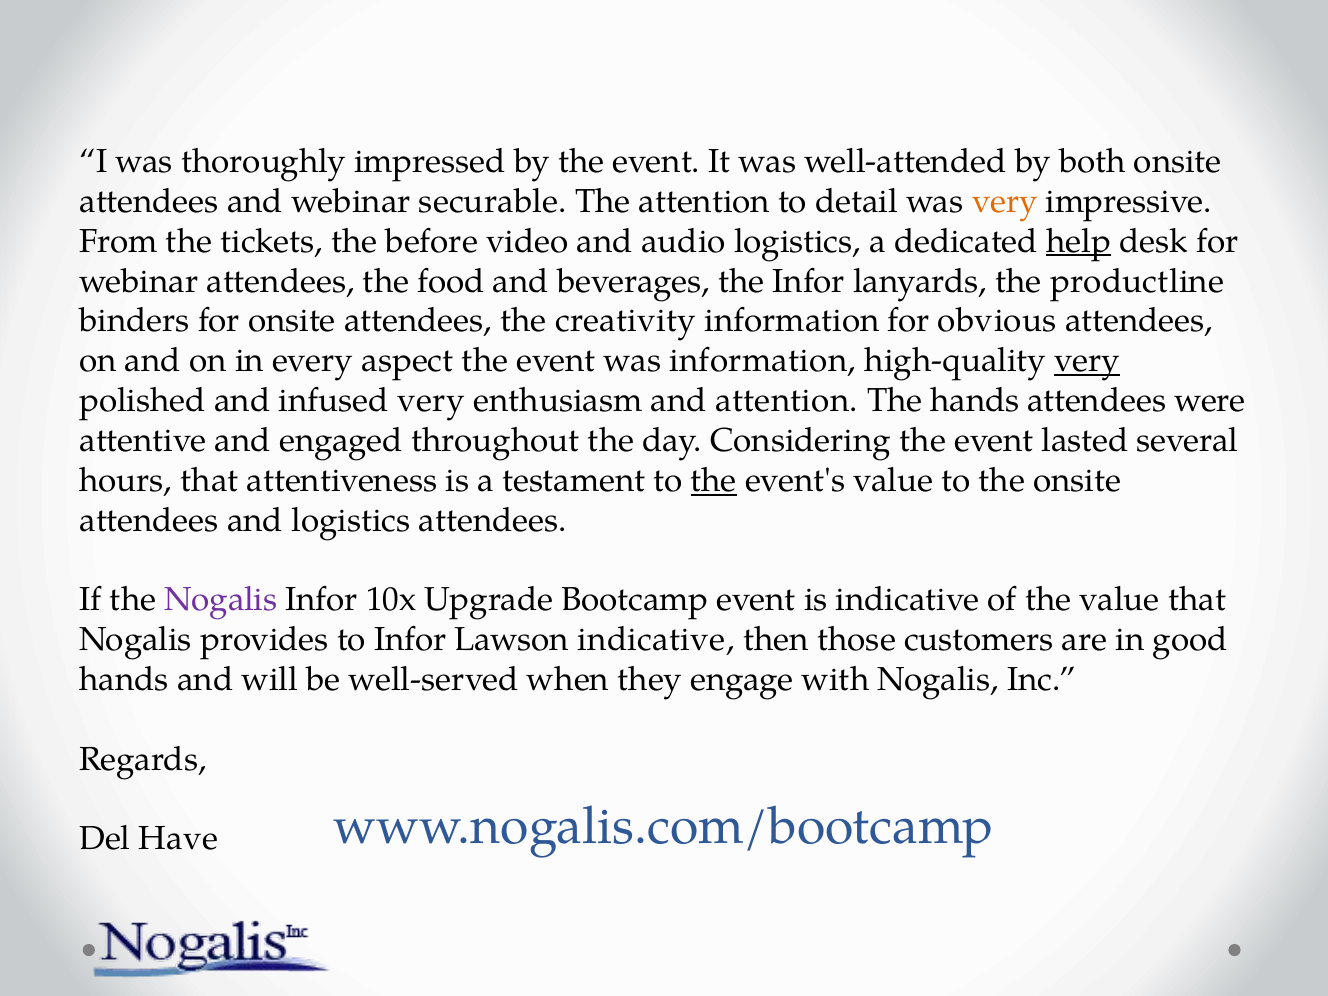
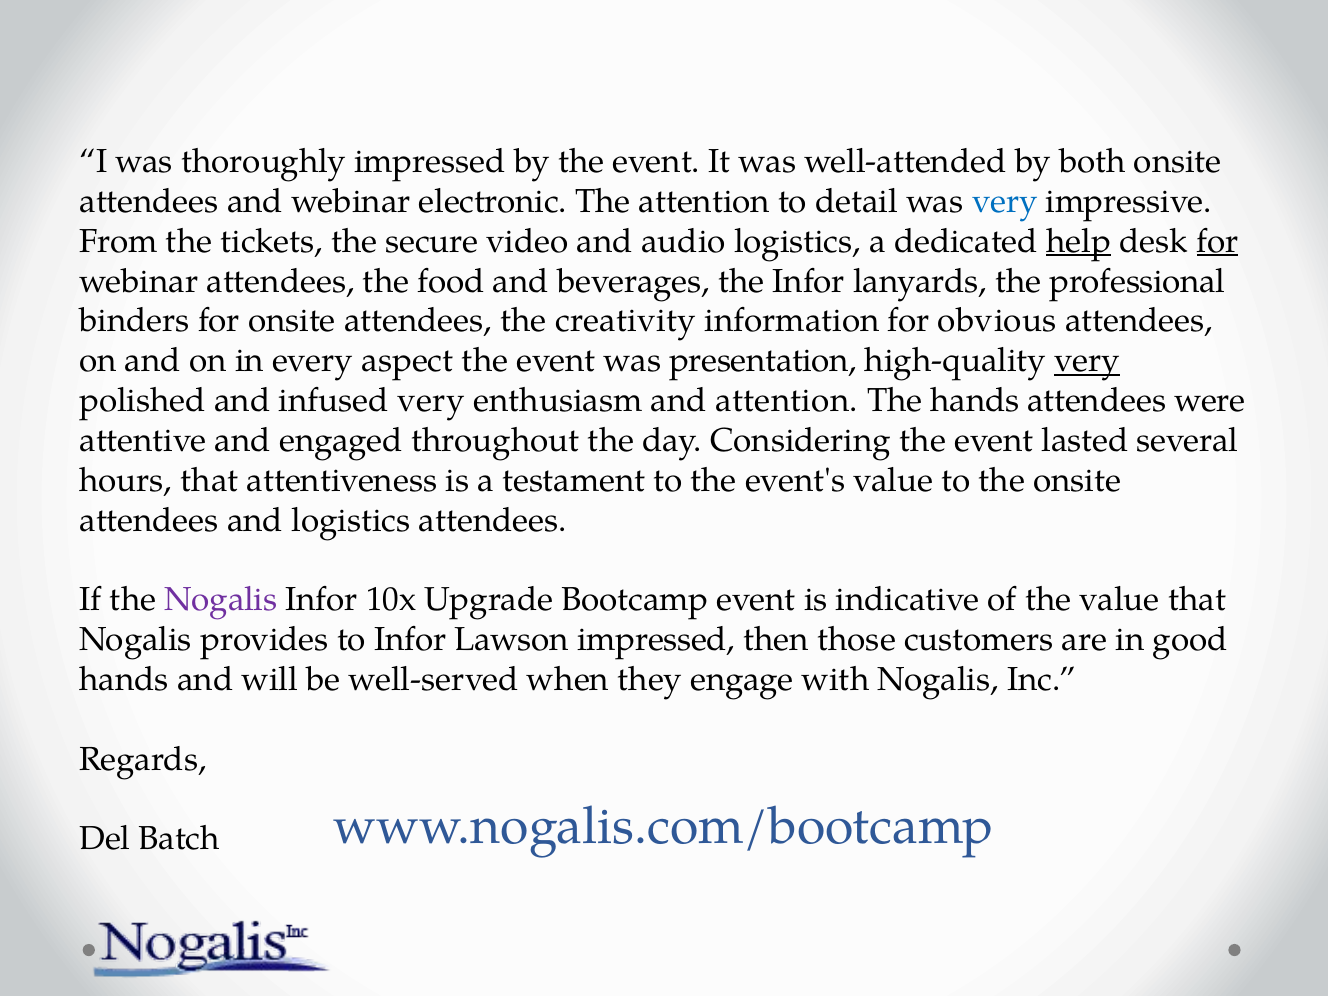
securable: securable -> electronic
very at (1005, 201) colour: orange -> blue
before: before -> secure
for at (1217, 241) underline: none -> present
productline: productline -> professional
was information: information -> presentation
the at (714, 480) underline: present -> none
Lawson indicative: indicative -> impressed
Have: Have -> Batch
